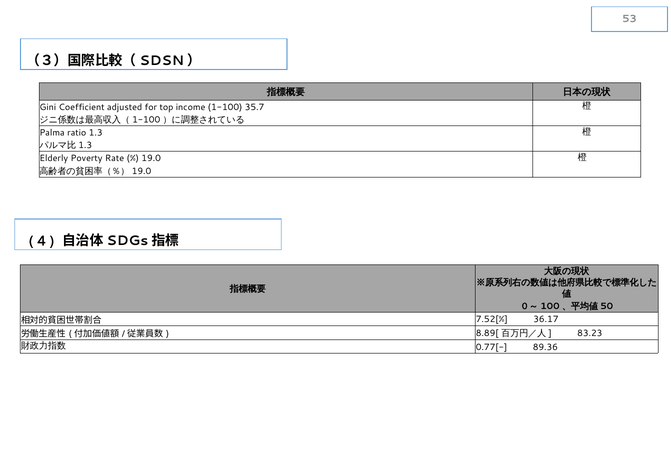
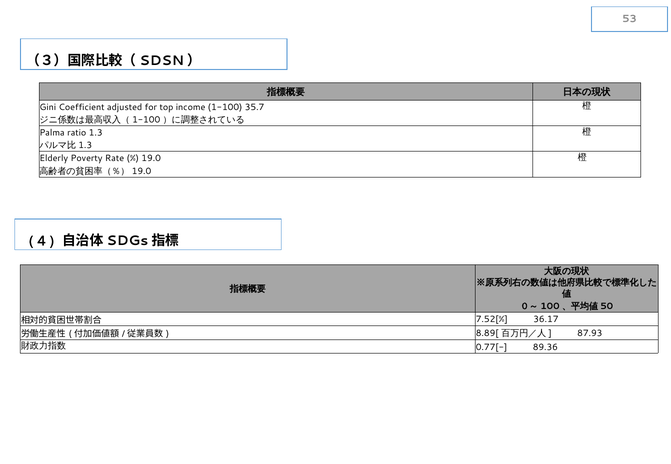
83.23: 83.23 -> 87.93
